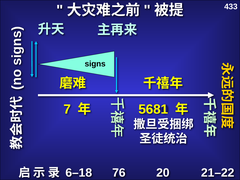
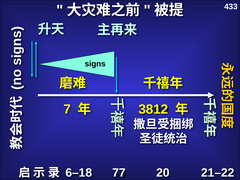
5681: 5681 -> 3812
76: 76 -> 77
